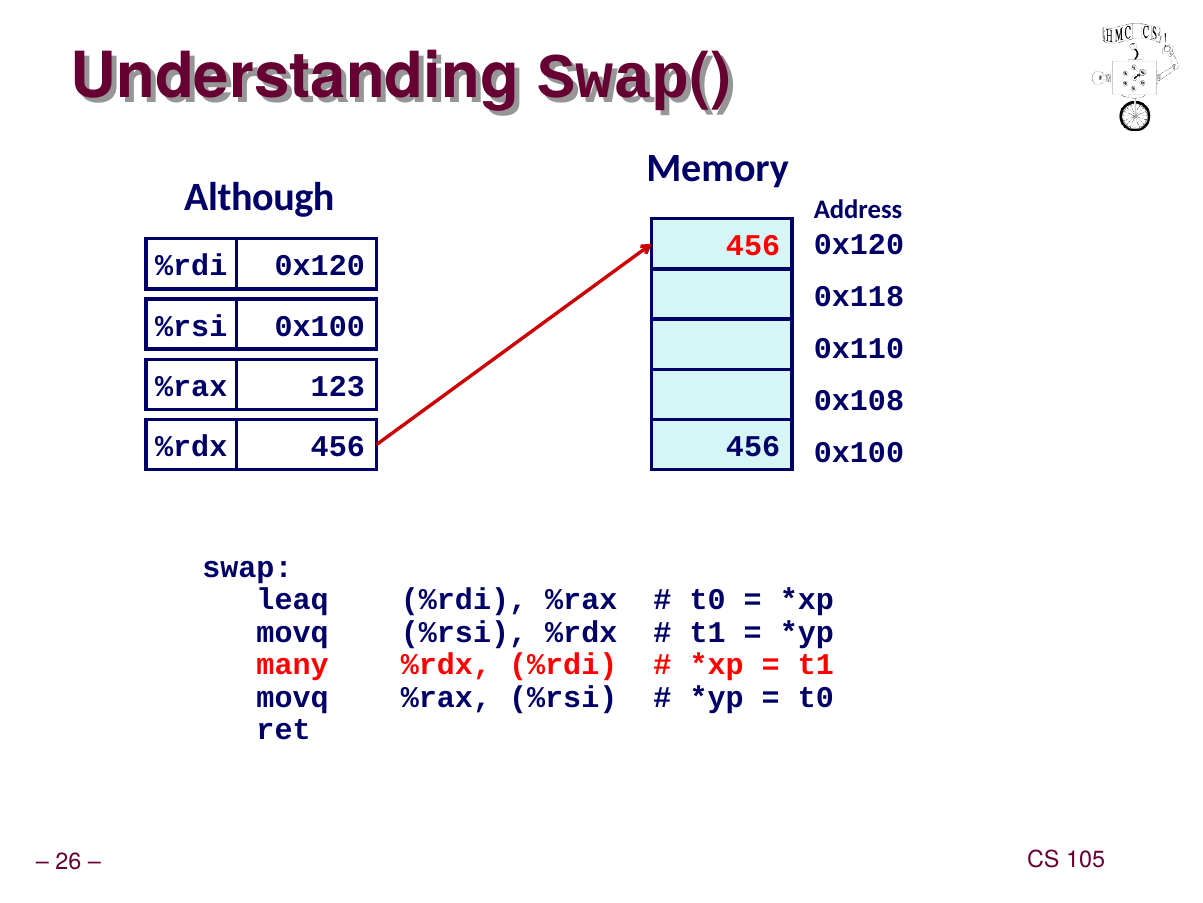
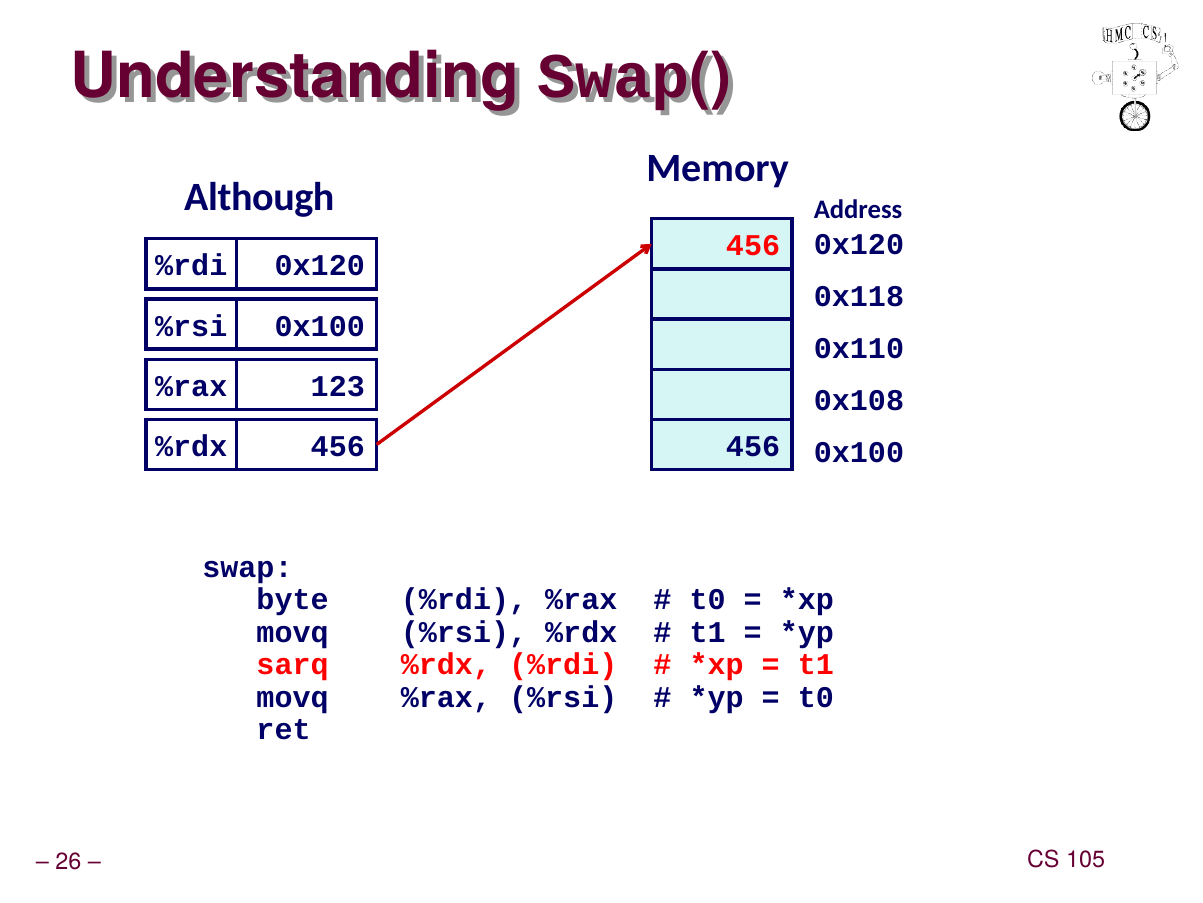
leaq: leaq -> byte
many: many -> sarq
